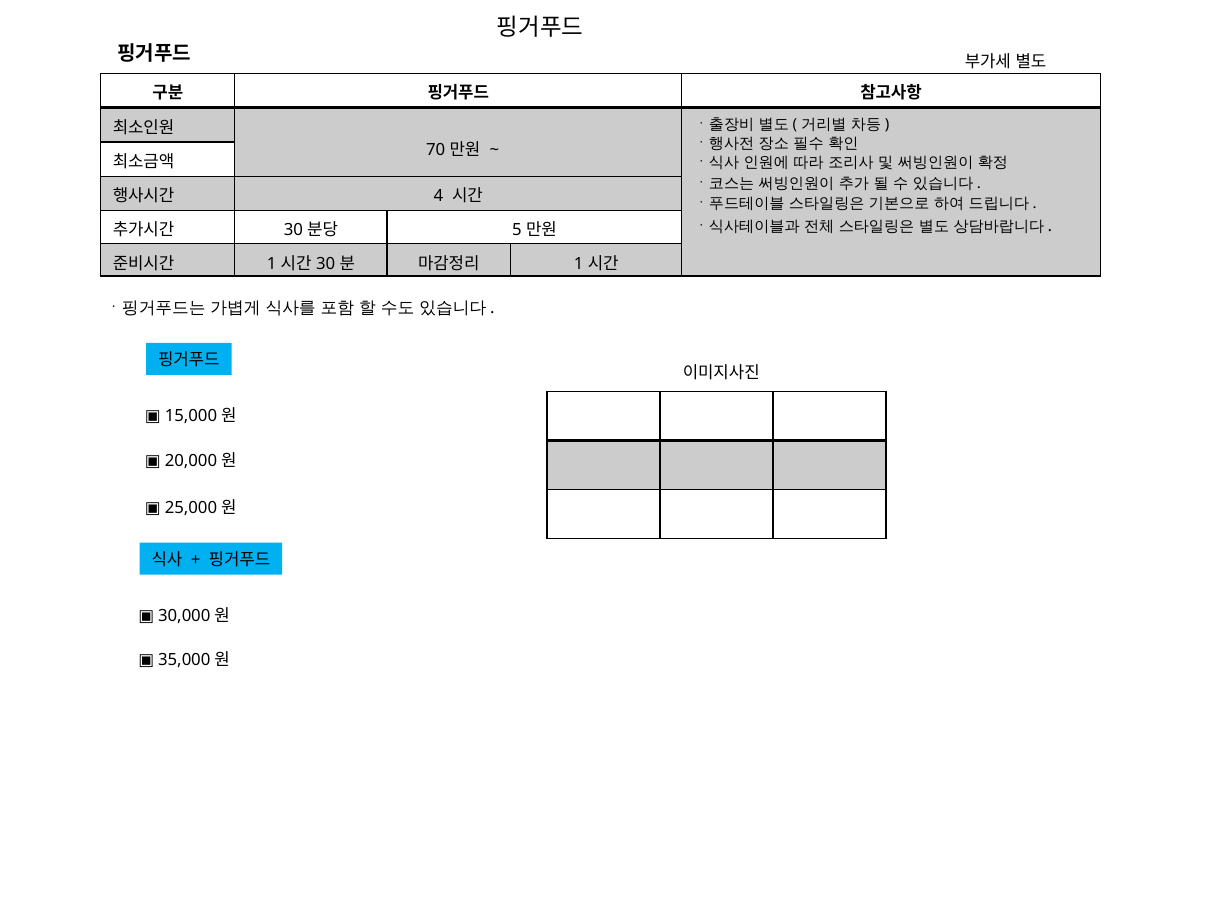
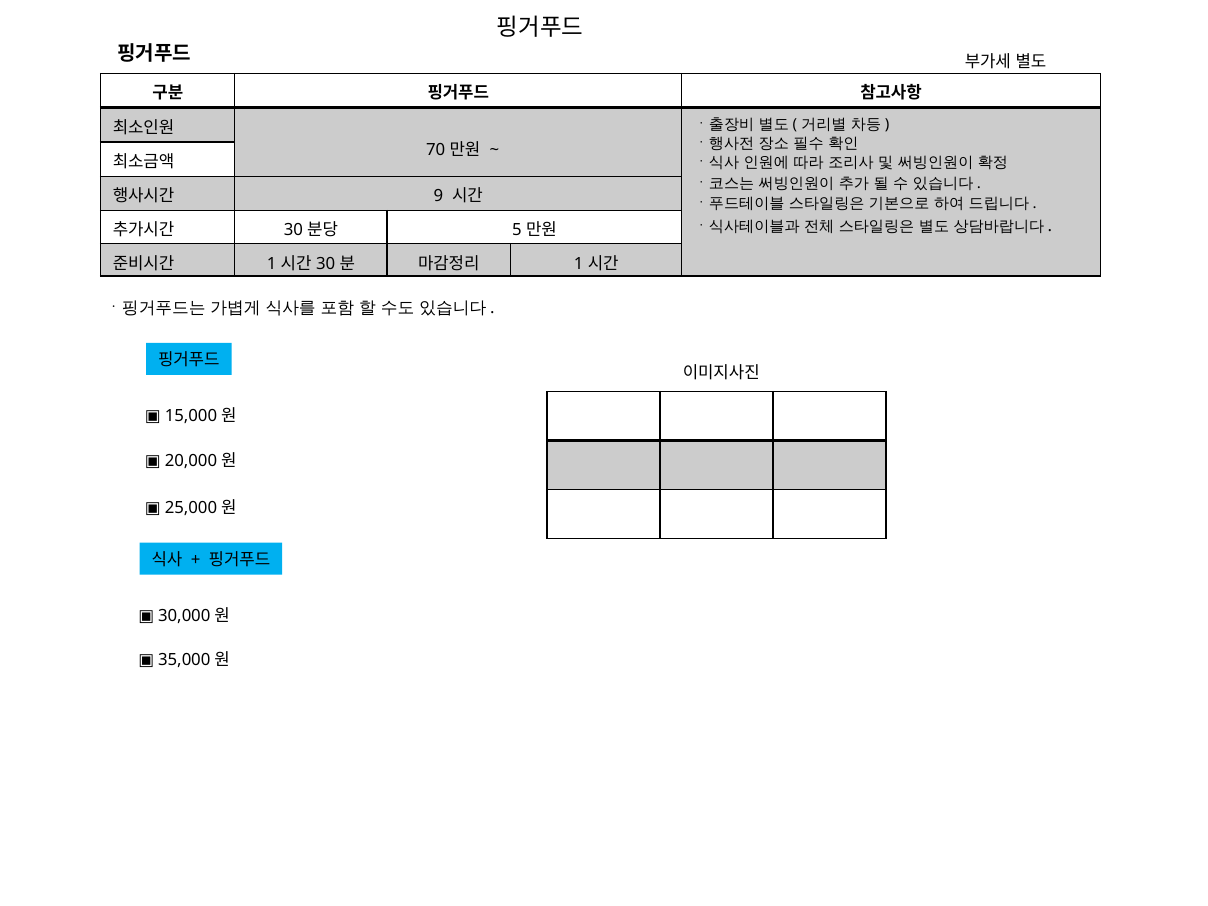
4: 4 -> 9
